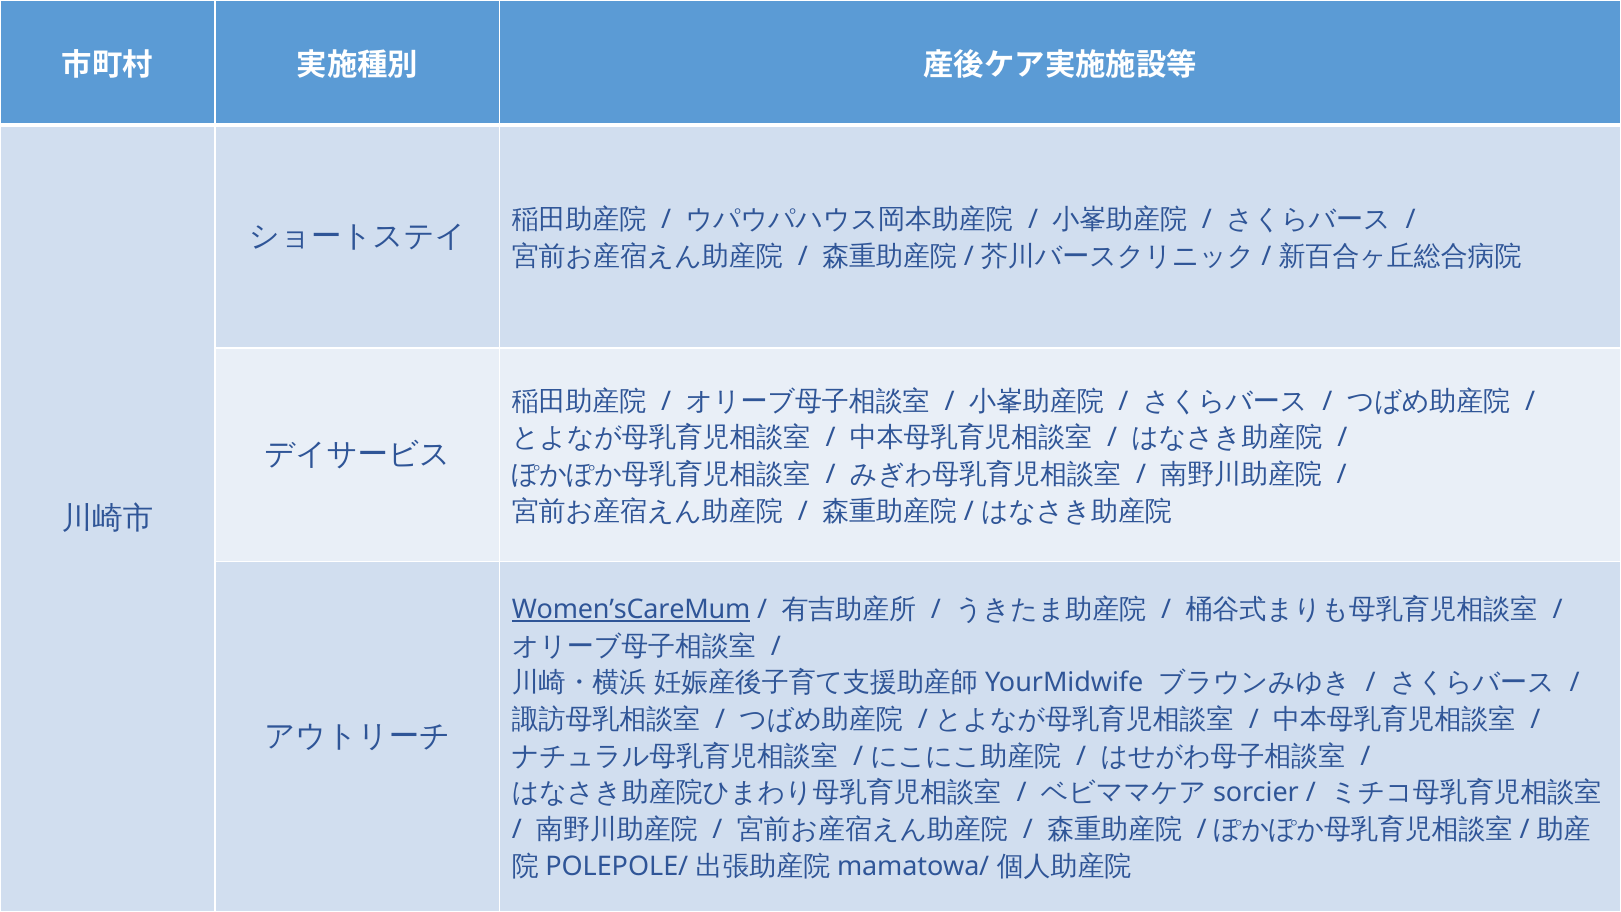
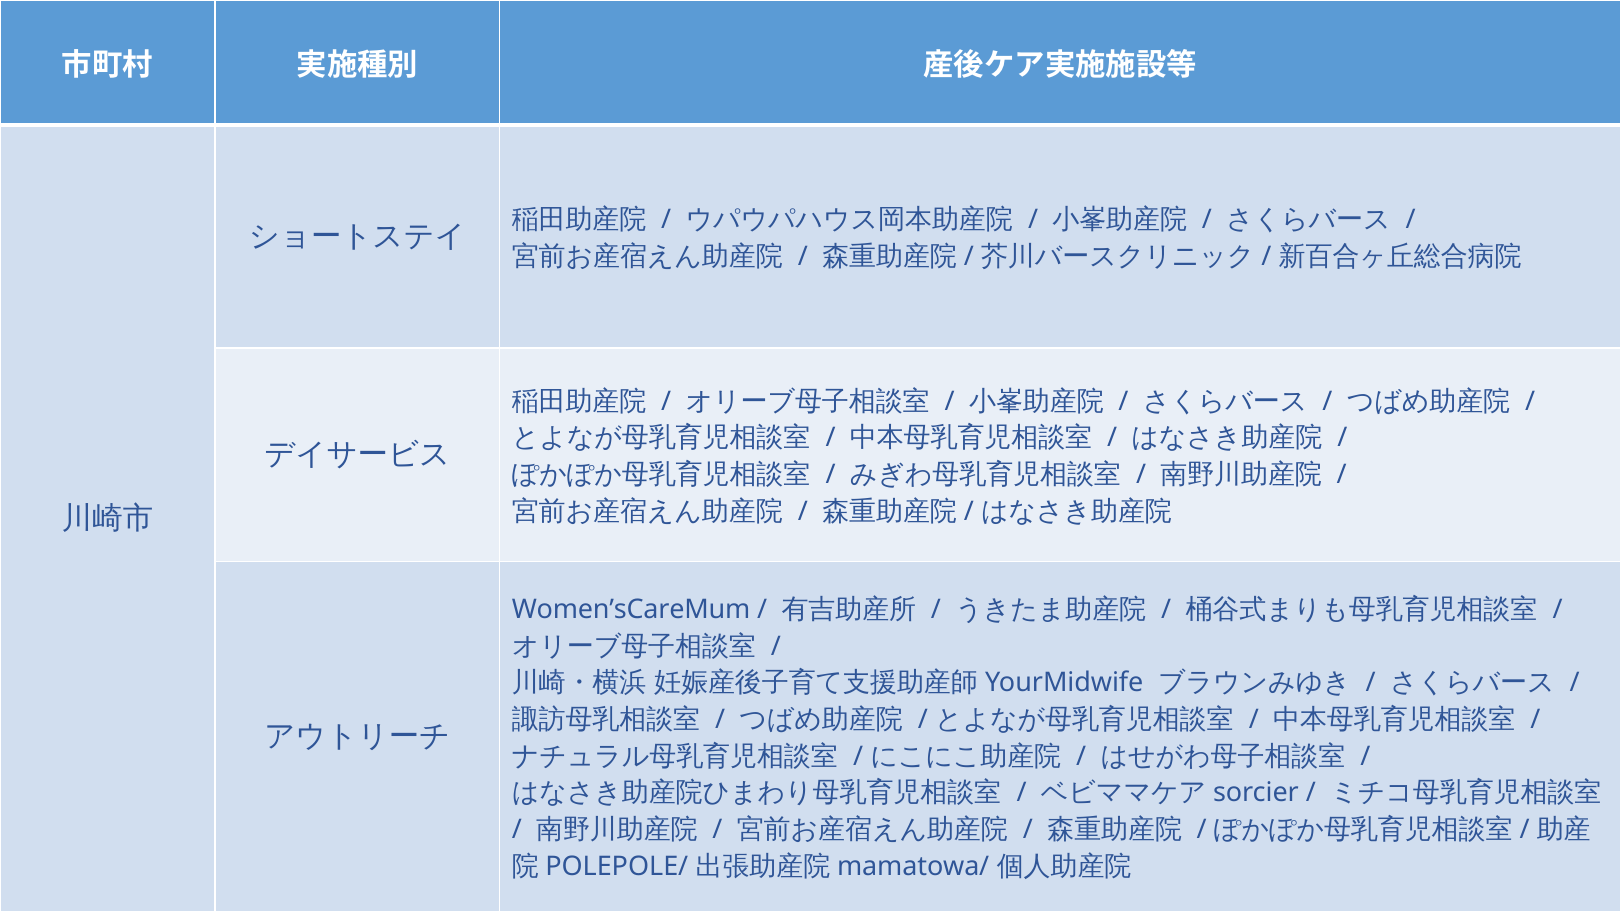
Women’sCareMum underline: present -> none
